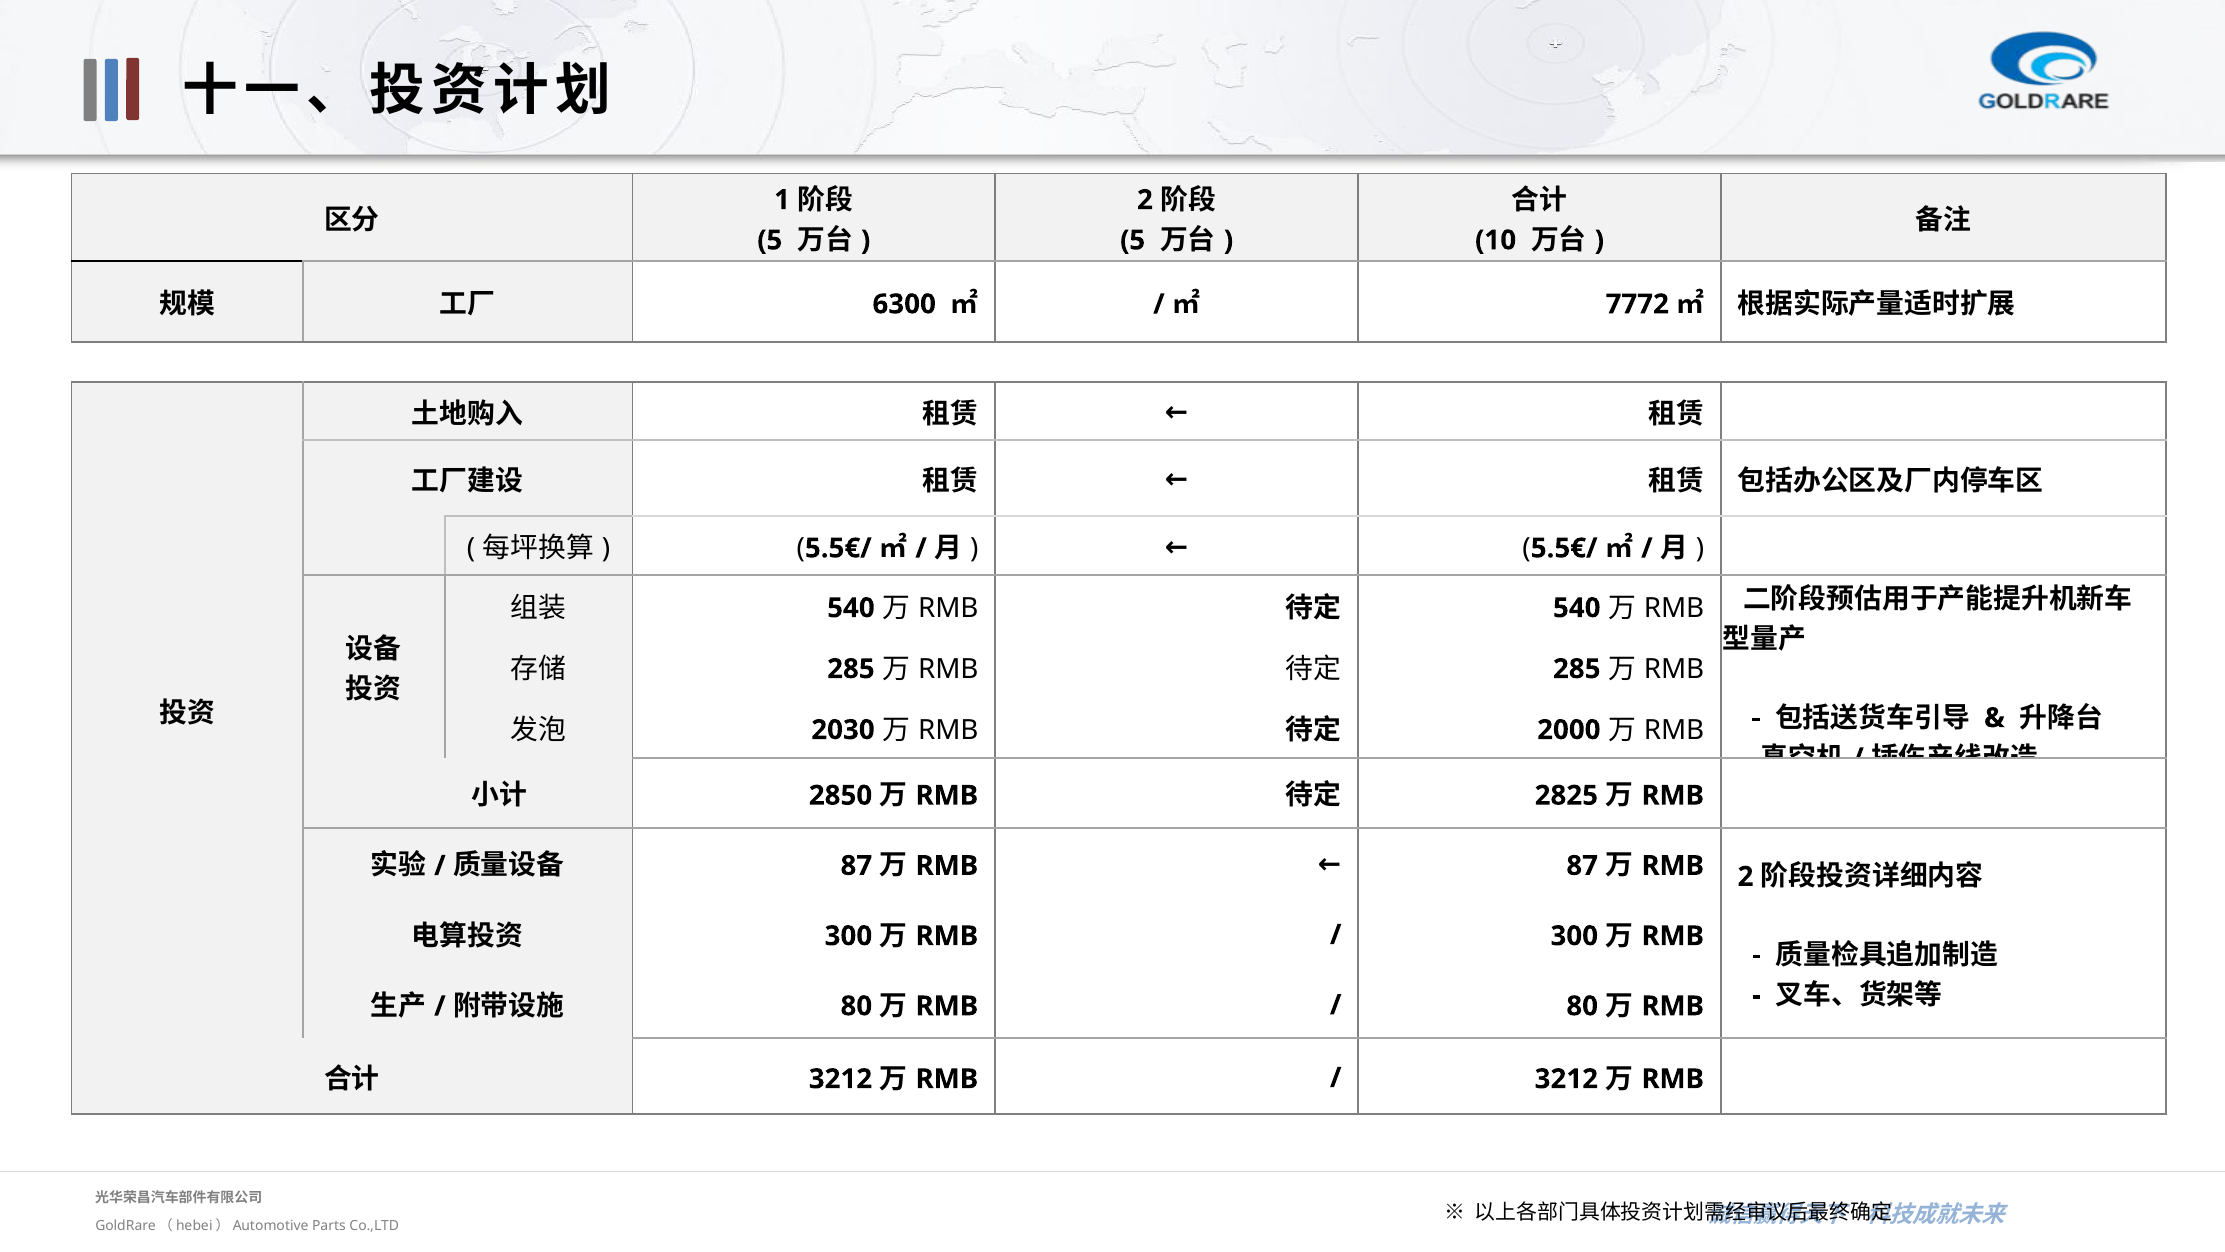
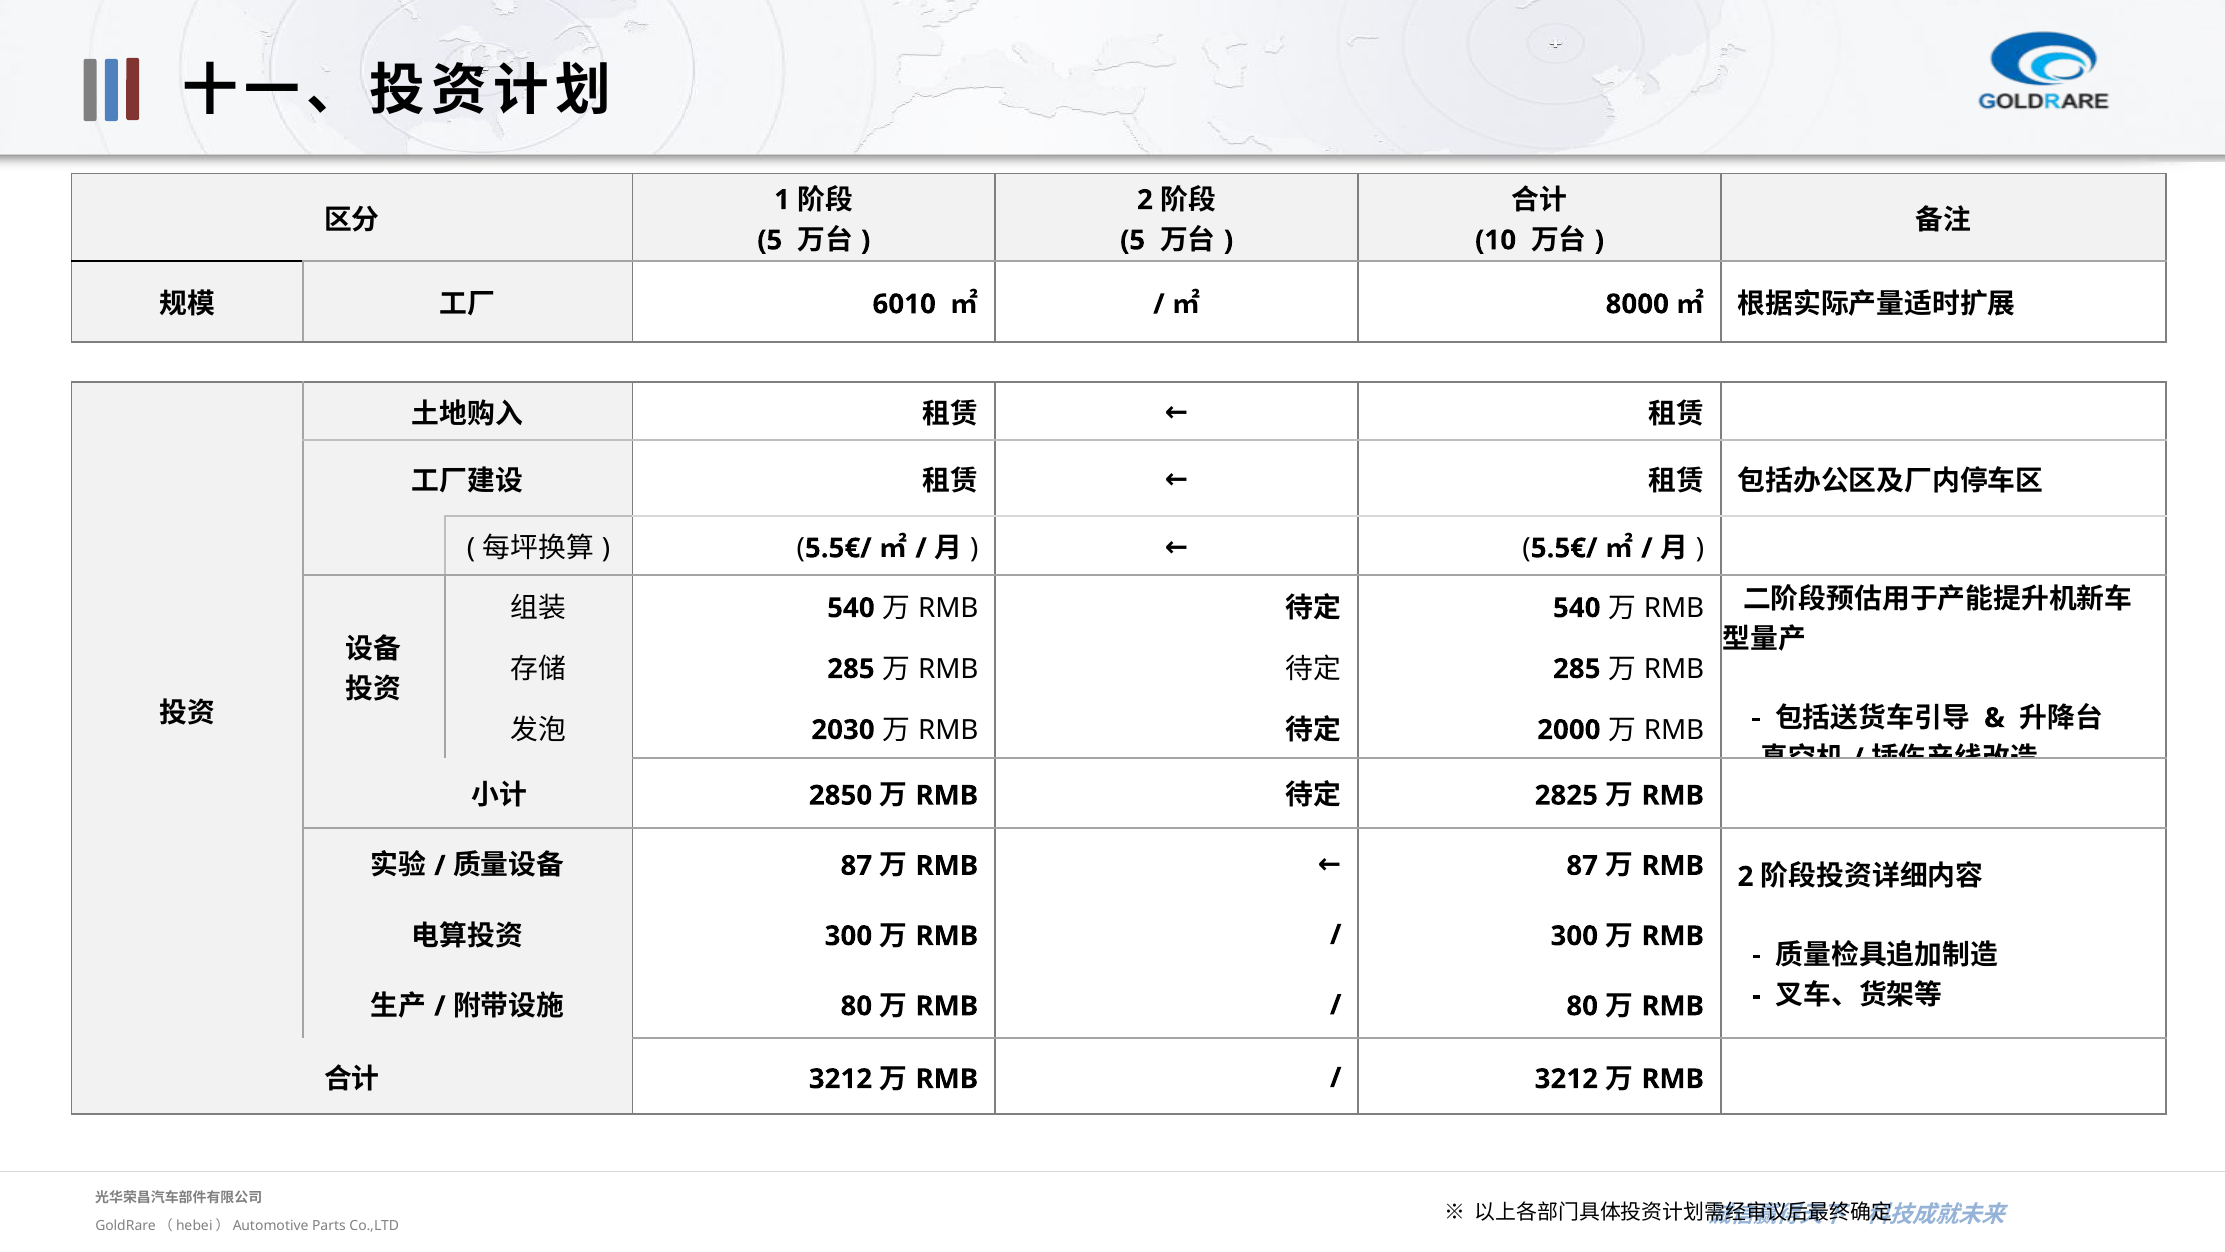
6300: 6300 -> 6010
7772: 7772 -> 8000
